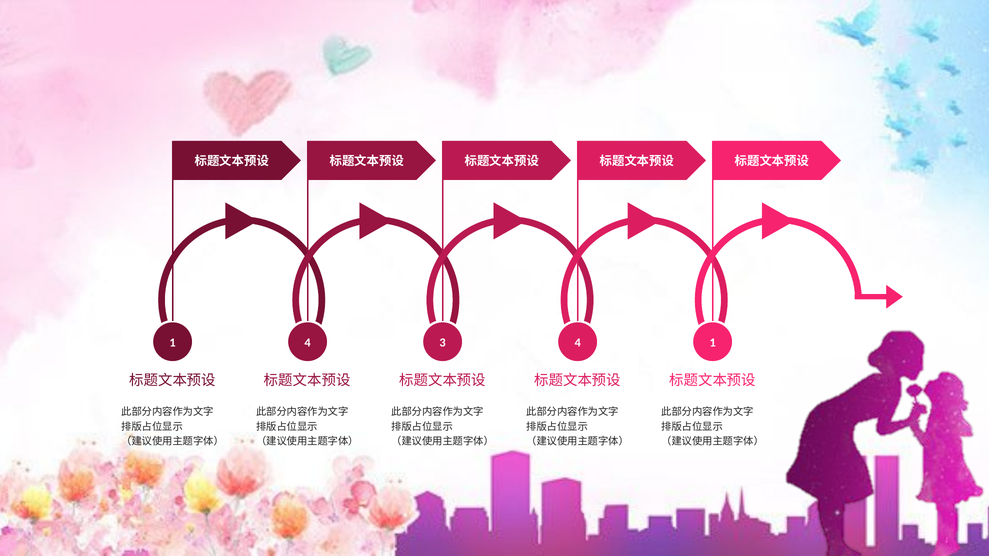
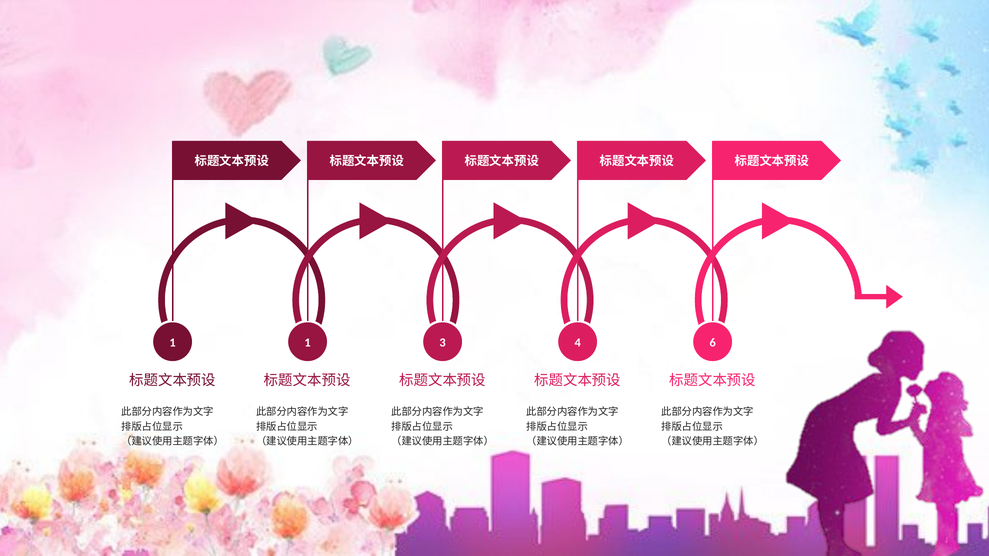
1 4: 4 -> 1
4 1: 1 -> 6
